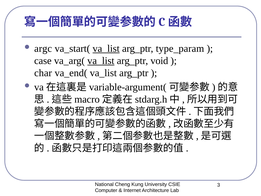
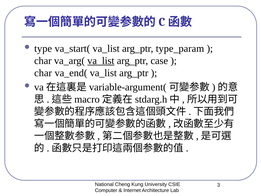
argc: argc -> type
va_list at (106, 48) underline: present -> none
case at (43, 61): case -> char
void: void -> case
